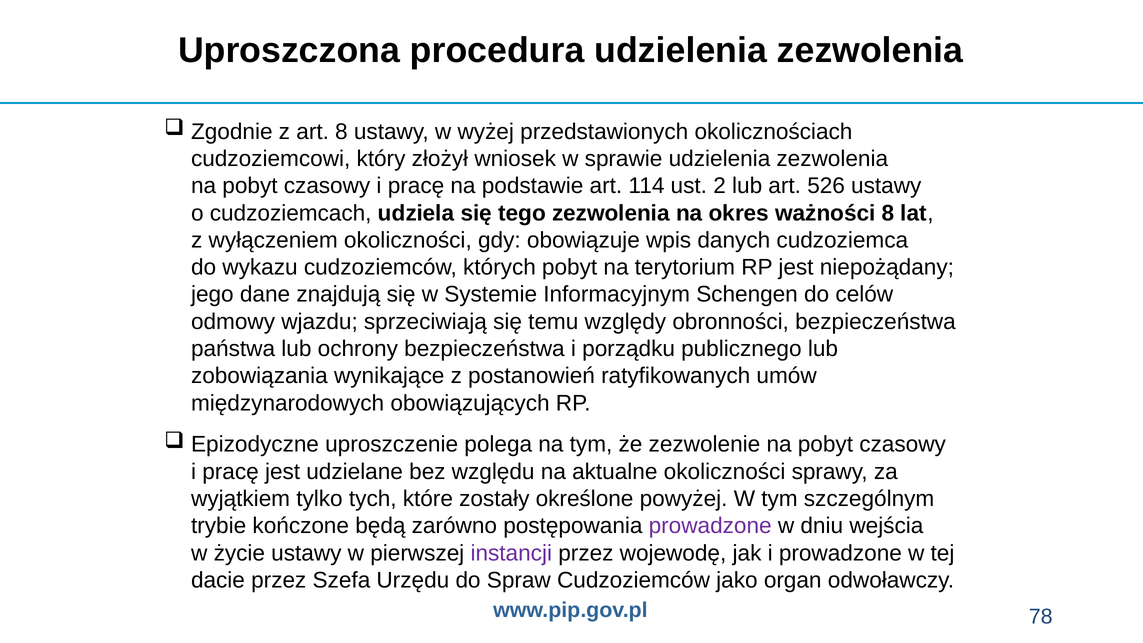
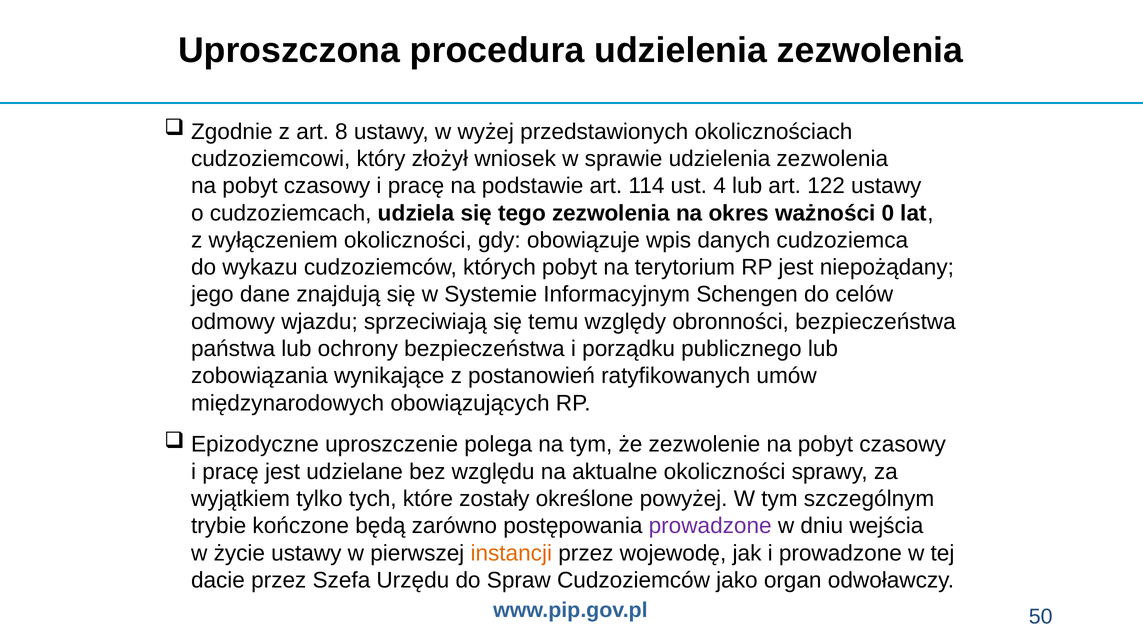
2: 2 -> 4
526: 526 -> 122
ważności 8: 8 -> 0
instancji colour: purple -> orange
78: 78 -> 50
